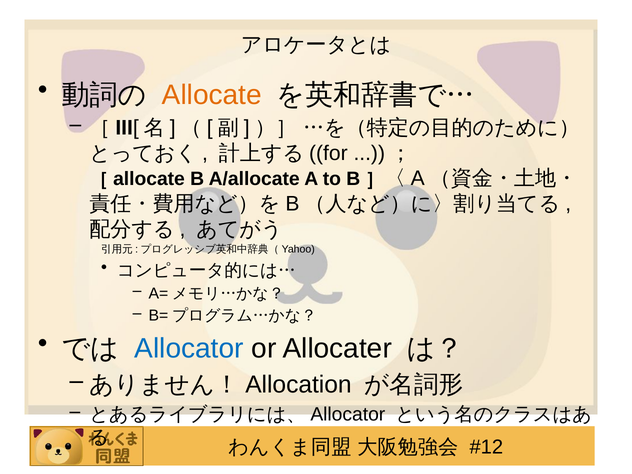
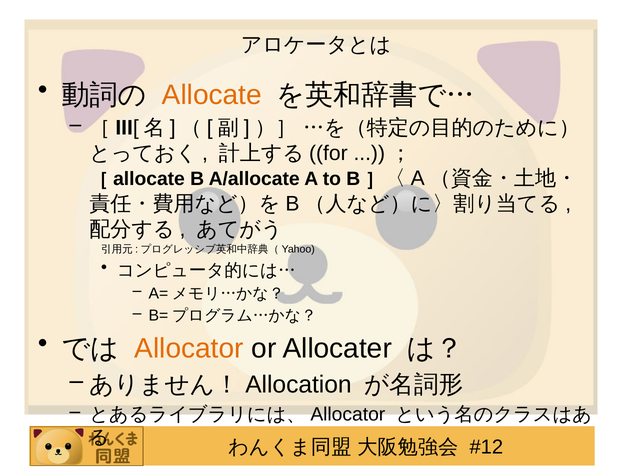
Allocator colour: blue -> orange
